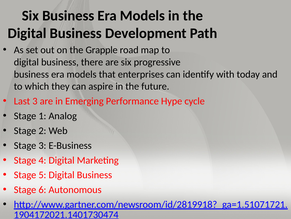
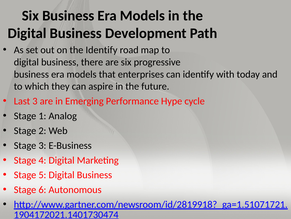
the Grapple: Grapple -> Identify
